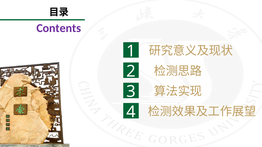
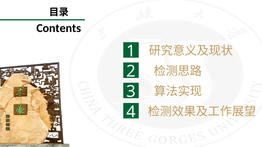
Contents colour: purple -> black
